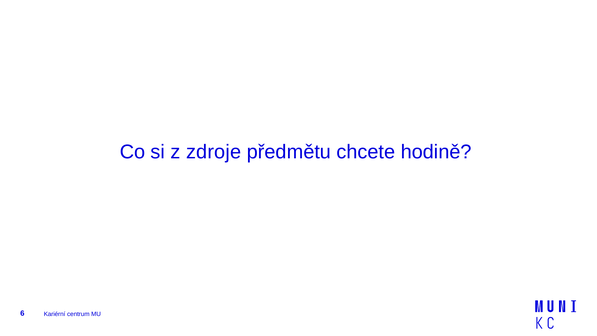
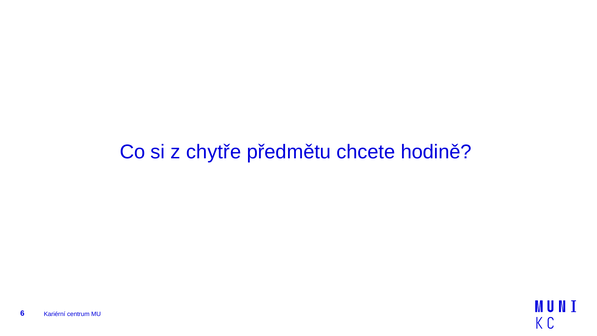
zdroje: zdroje -> chytře
